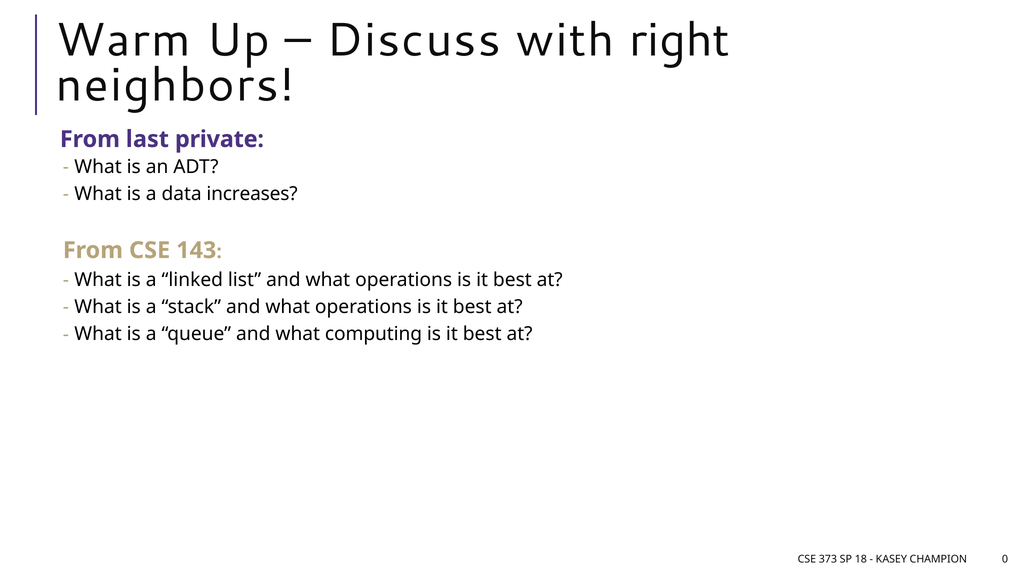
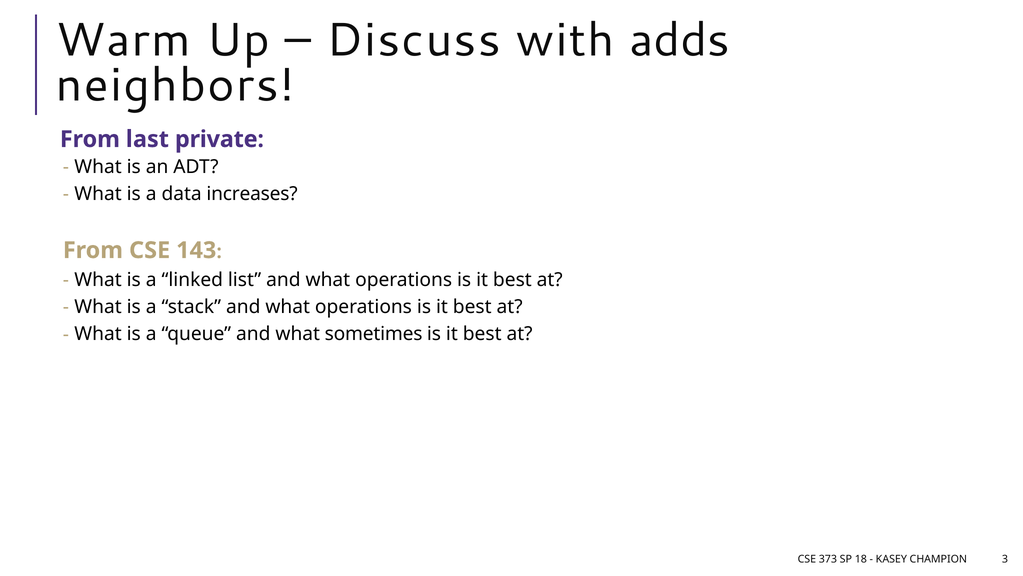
right: right -> adds
computing: computing -> sometimes
0: 0 -> 3
